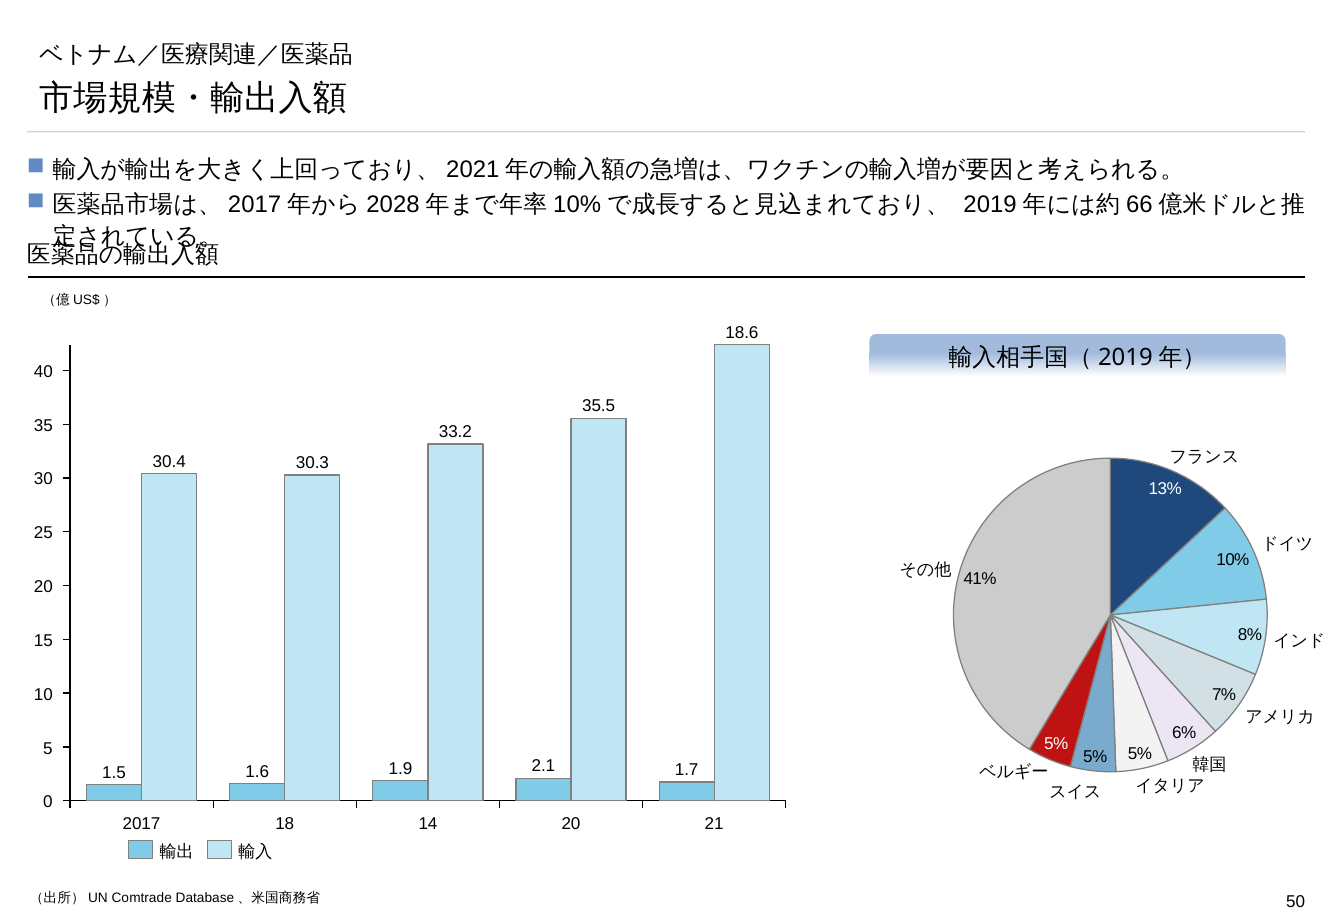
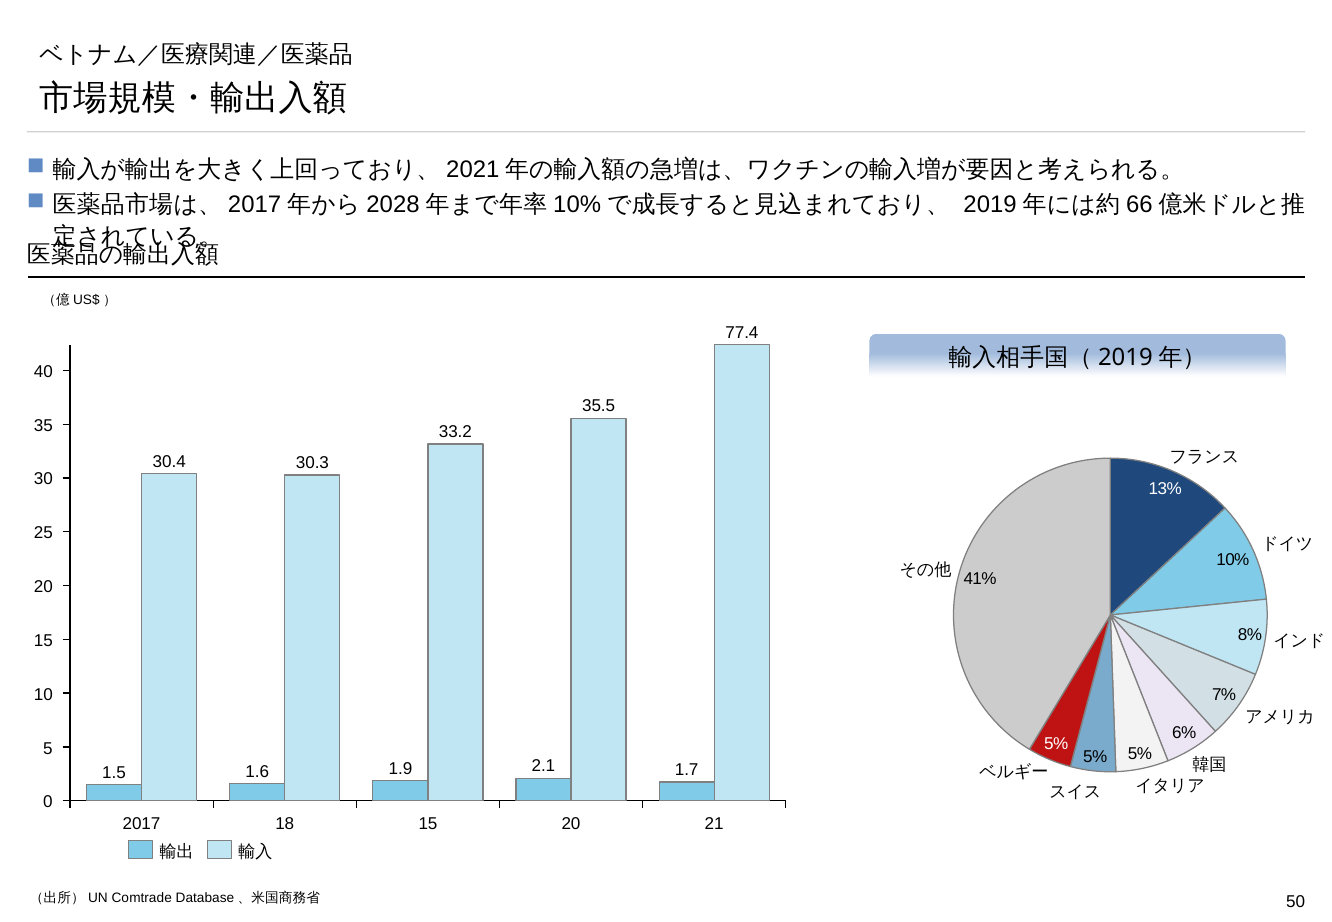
18.6: 18.6 -> 77.4
2017 14: 14 -> 15
